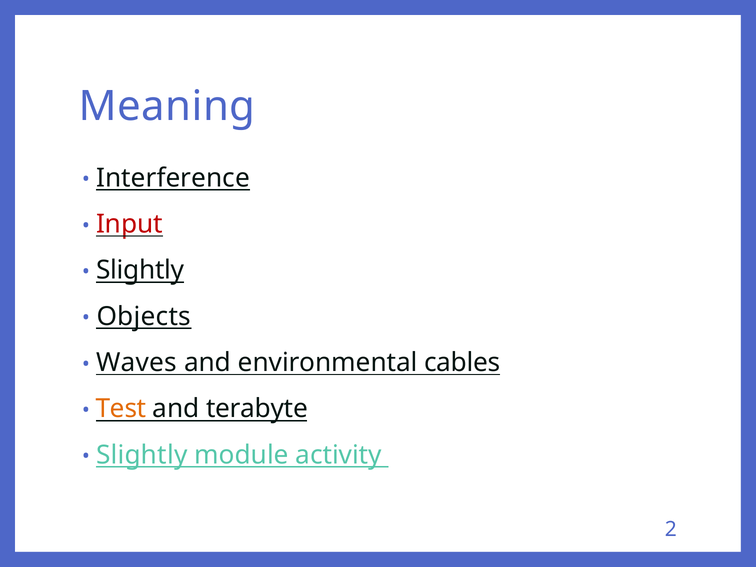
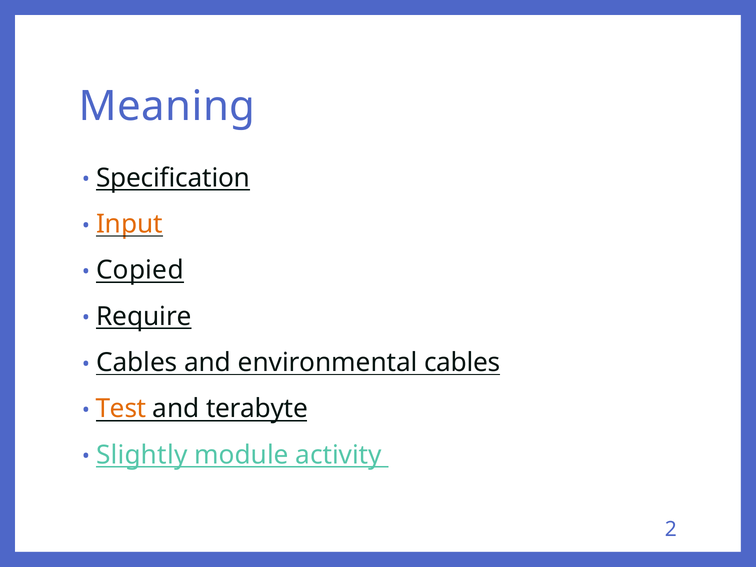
Interference: Interference -> Specification
Input colour: red -> orange
Slightly at (140, 270): Slightly -> Copied
Objects: Objects -> Require
Waves at (137, 363): Waves -> Cables
